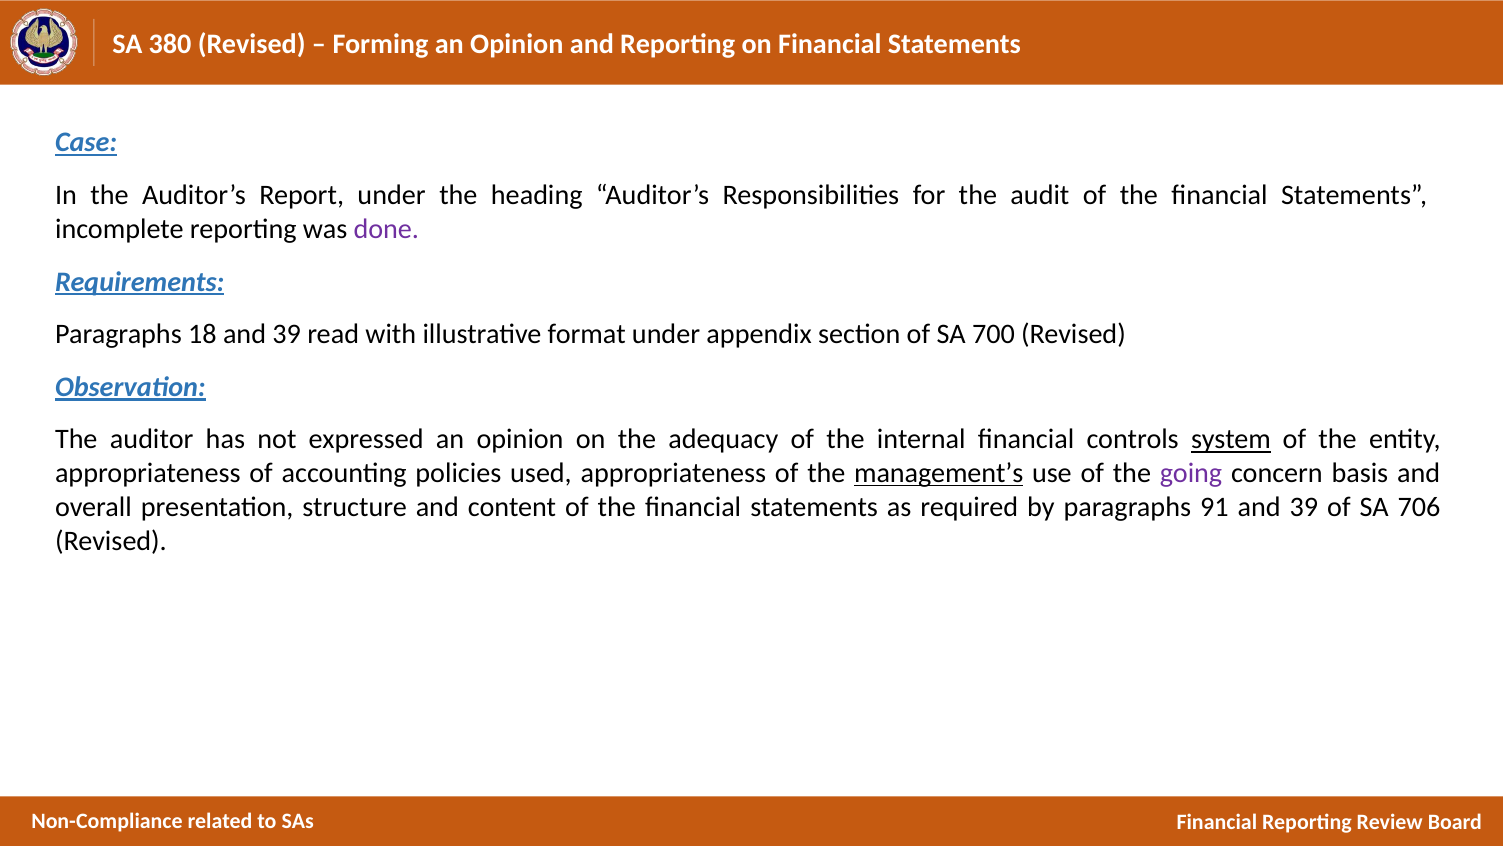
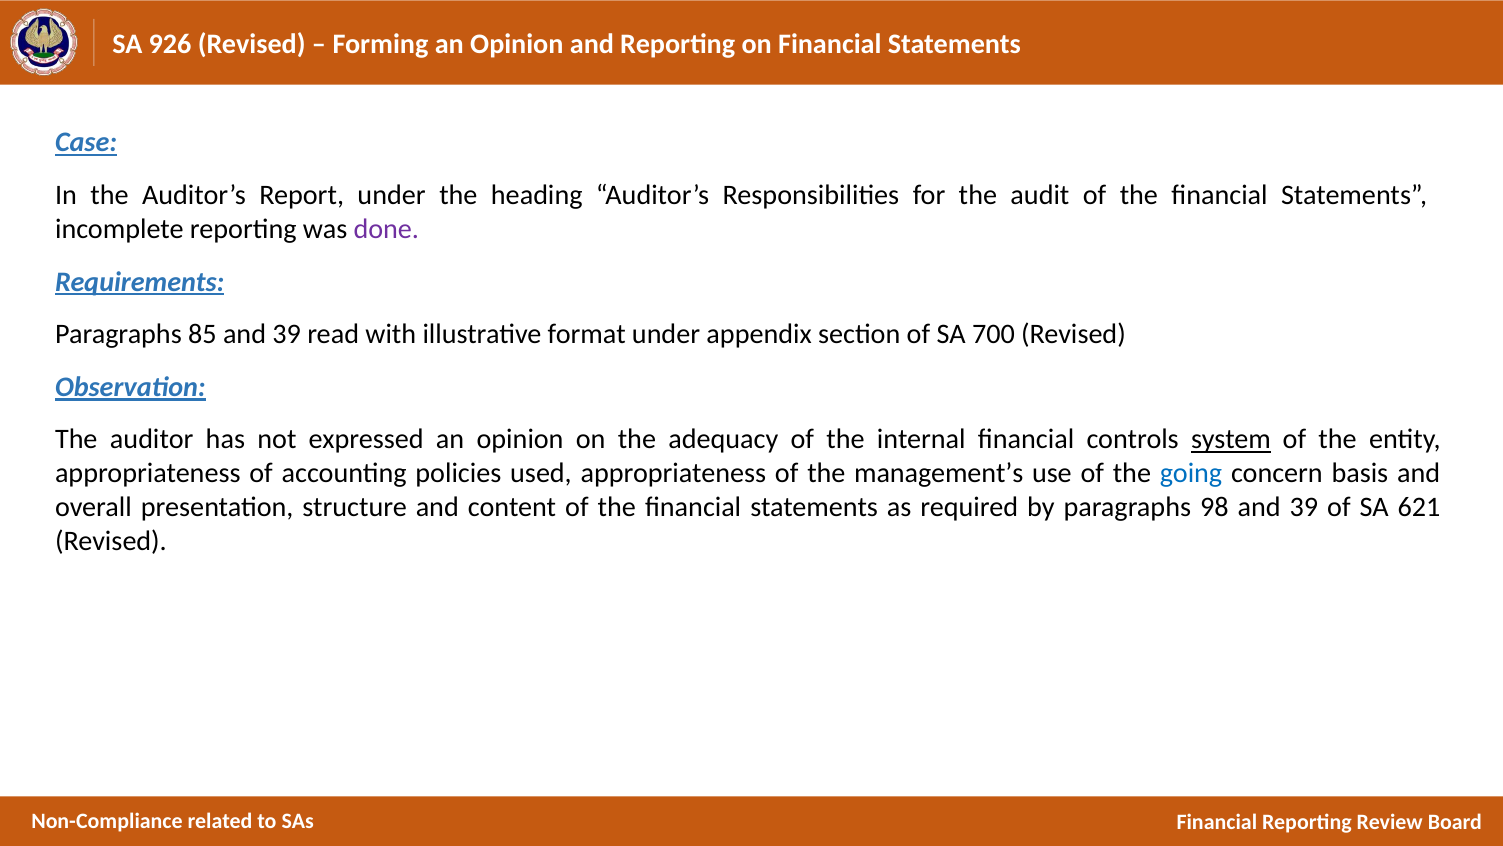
380: 380 -> 926
18: 18 -> 85
management’s underline: present -> none
going colour: purple -> blue
91: 91 -> 98
706: 706 -> 621
